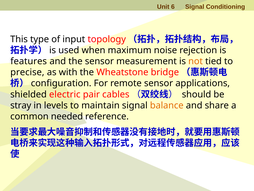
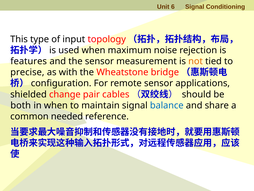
electric: electric -> change
stray: stray -> both
in levels: levels -> when
balance colour: orange -> blue
